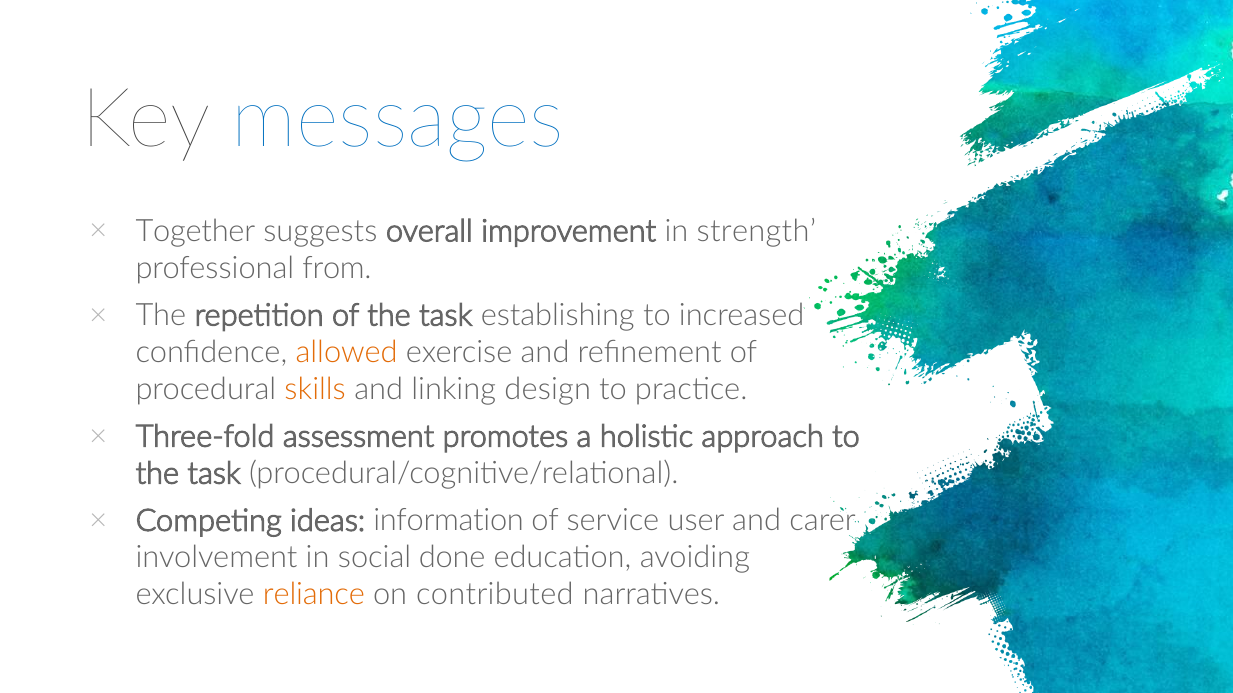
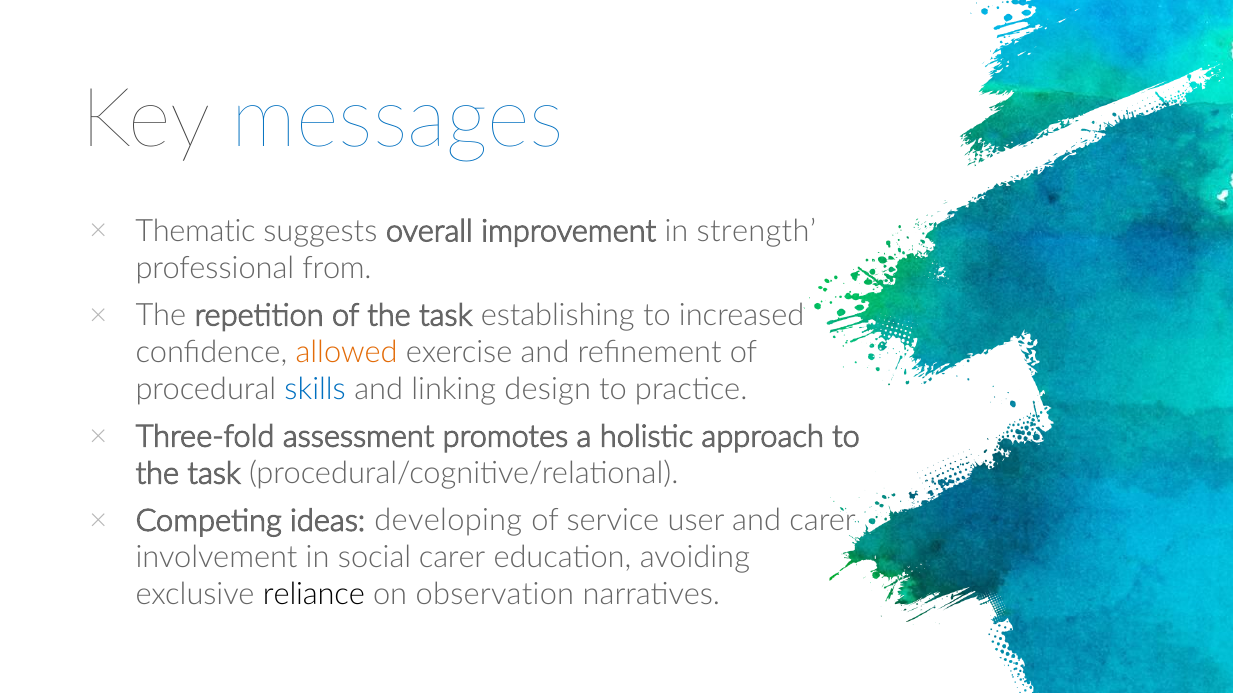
Together: Together -> Thematic
skills colour: orange -> blue
information: information -> developing
social done: done -> carer
reliance colour: orange -> black
contributed: contributed -> observation
